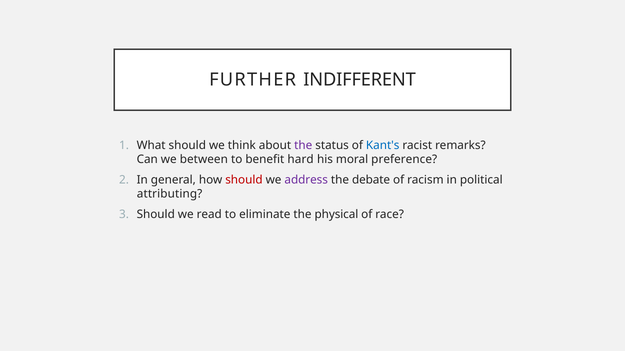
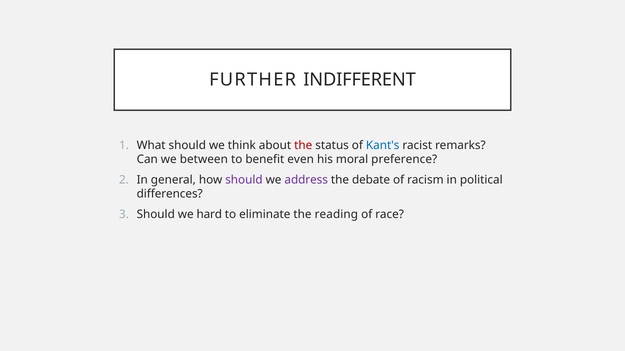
the at (303, 145) colour: purple -> red
hard: hard -> even
should at (244, 180) colour: red -> purple
attributing: attributing -> differences
read: read -> hard
physical: physical -> reading
